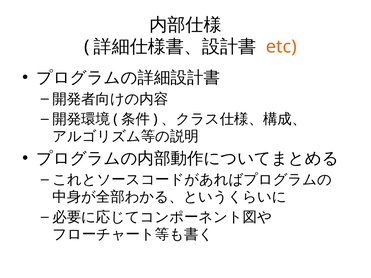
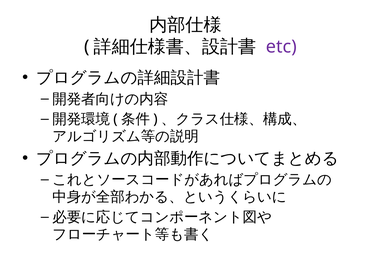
etc colour: orange -> purple
